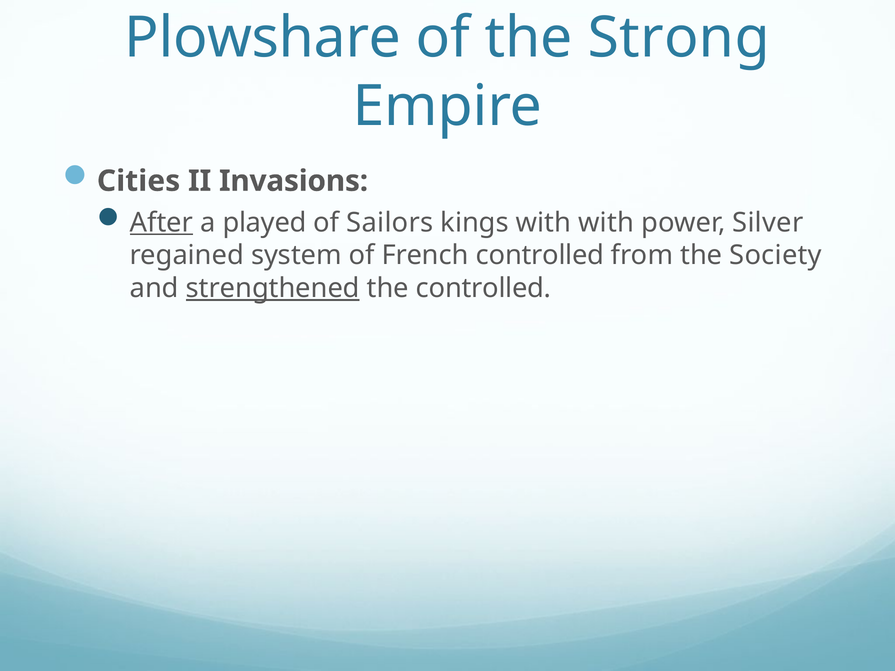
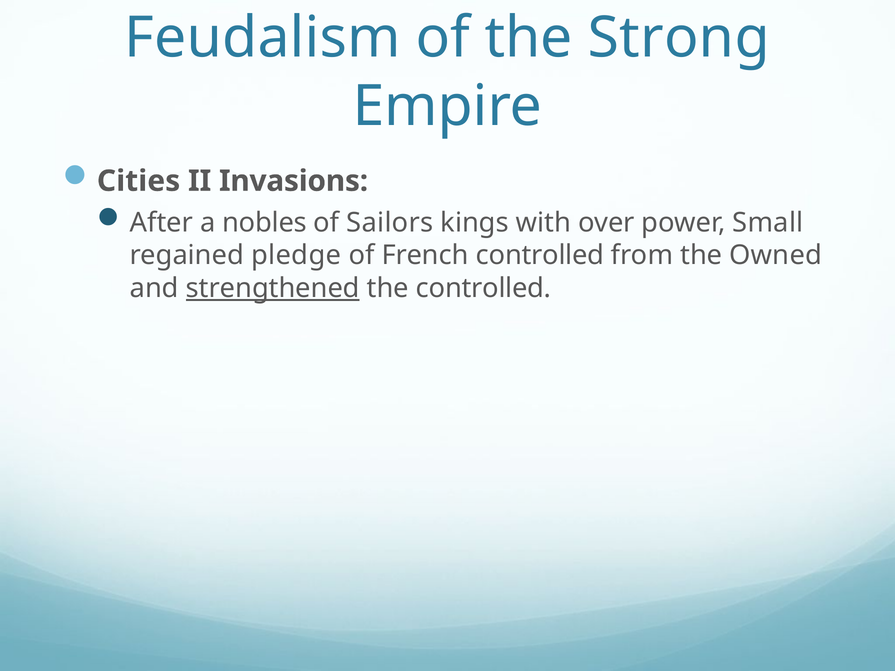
Plowshare: Plowshare -> Feudalism
After underline: present -> none
played: played -> nobles
with with: with -> over
Silver: Silver -> Small
system: system -> pledge
Society: Society -> Owned
